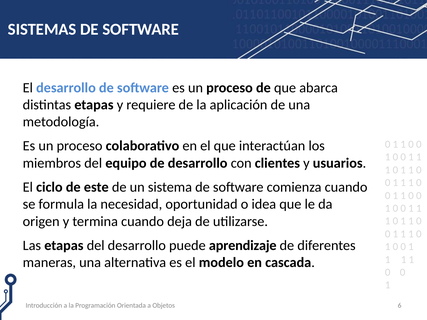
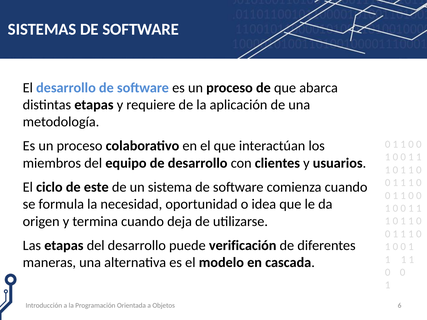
aprendizaje: aprendizaje -> verificación
